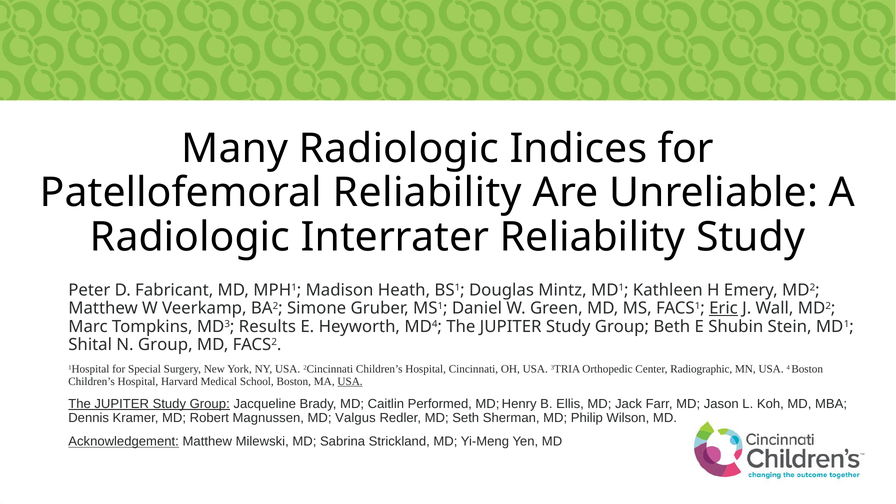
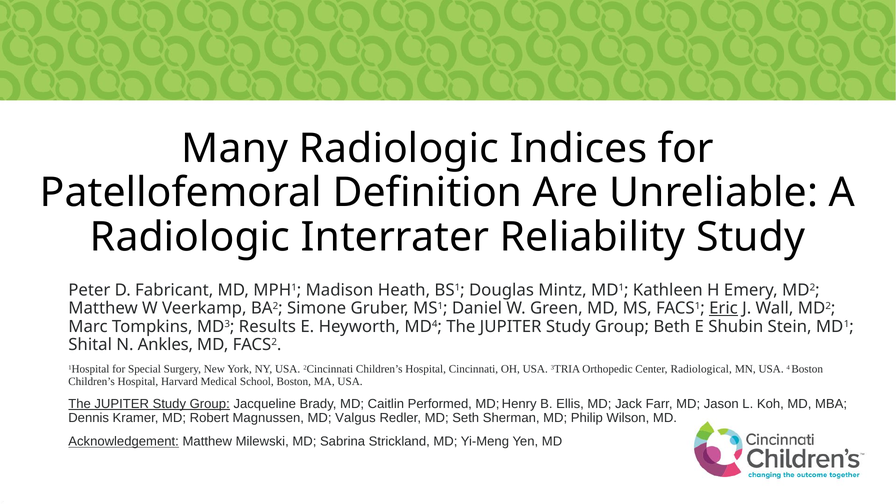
Patellofemoral Reliability: Reliability -> Definition
N Group: Group -> Ankles
Radiographic: Radiographic -> Radiological
USA at (350, 381) underline: present -> none
